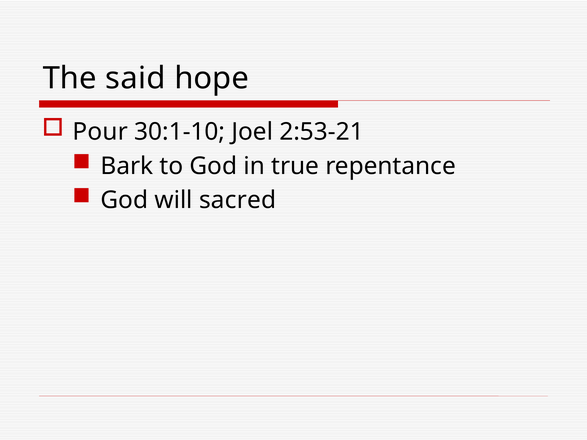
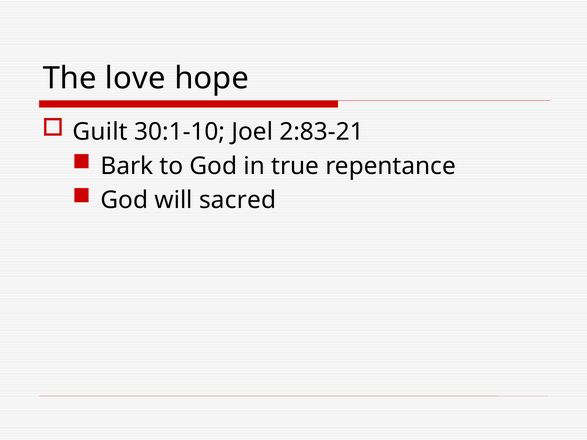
said: said -> love
Pour: Pour -> Guilt
2:53-21: 2:53-21 -> 2:83-21
